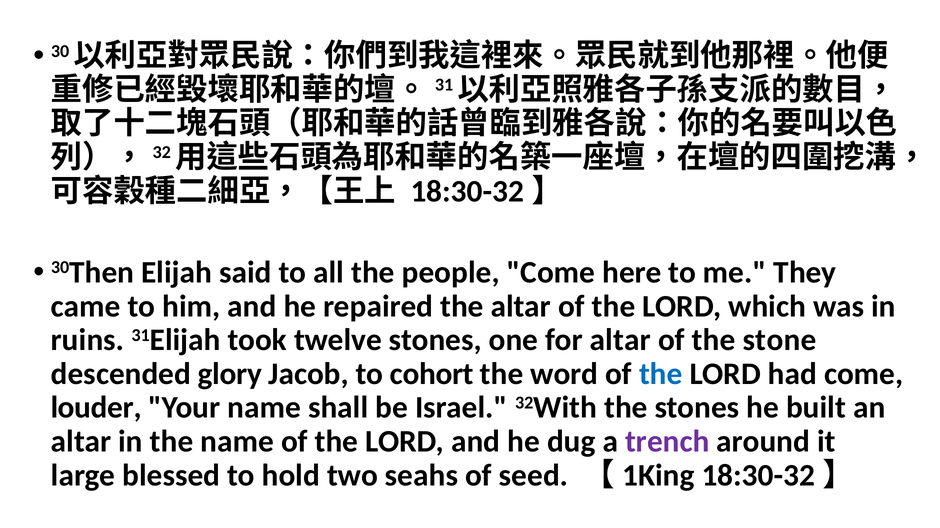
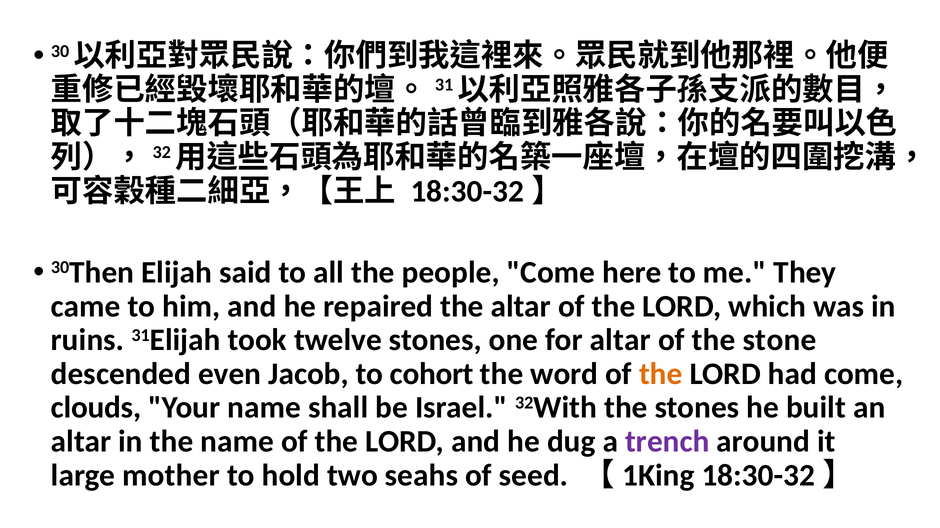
glory: glory -> even
the at (661, 374) colour: blue -> orange
louder: louder -> clouds
blessed: blessed -> mother
